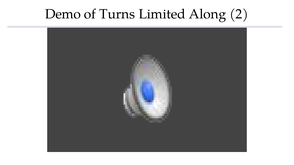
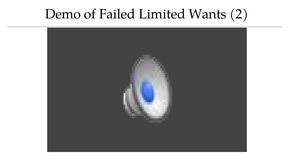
Turns: Turns -> Failed
Along: Along -> Wants
